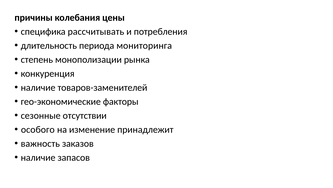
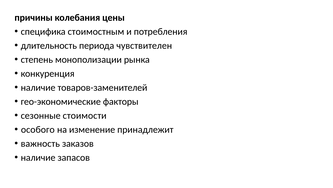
рассчитывать: рассчитывать -> стоимостным
мониторинга: мониторинга -> чувствителен
отсутствии: отсутствии -> стоимости
